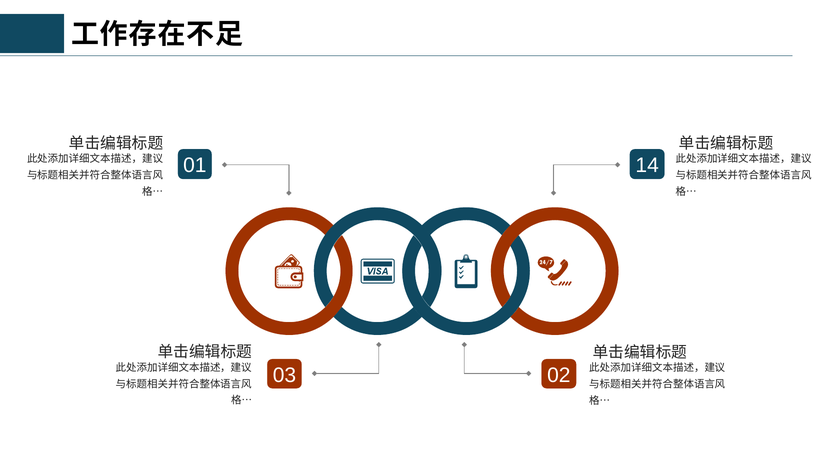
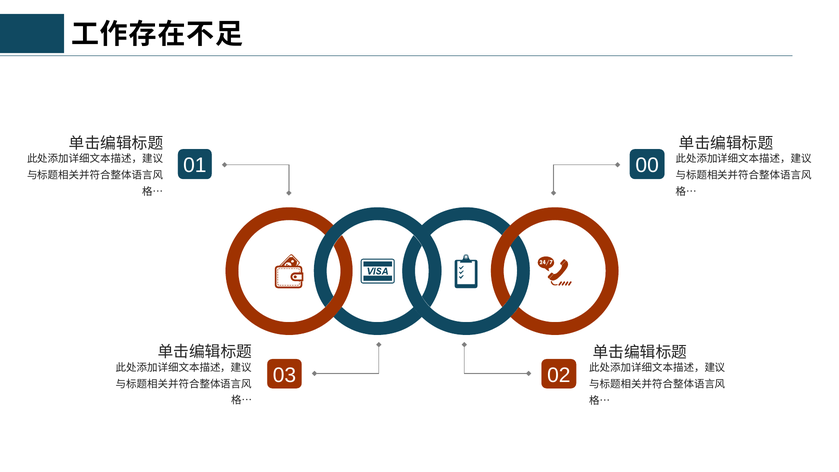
14: 14 -> 00
